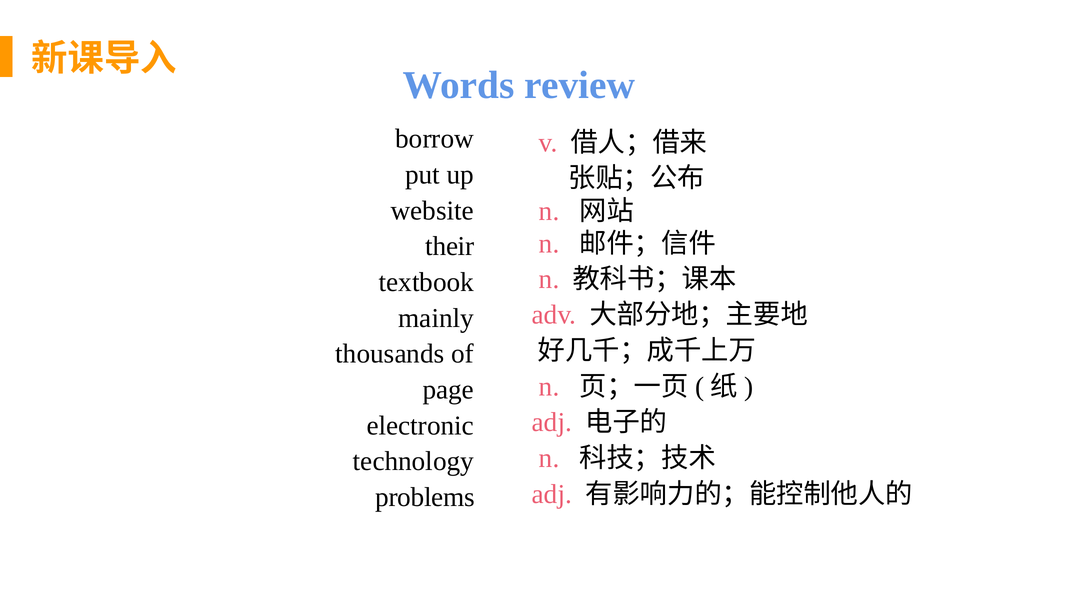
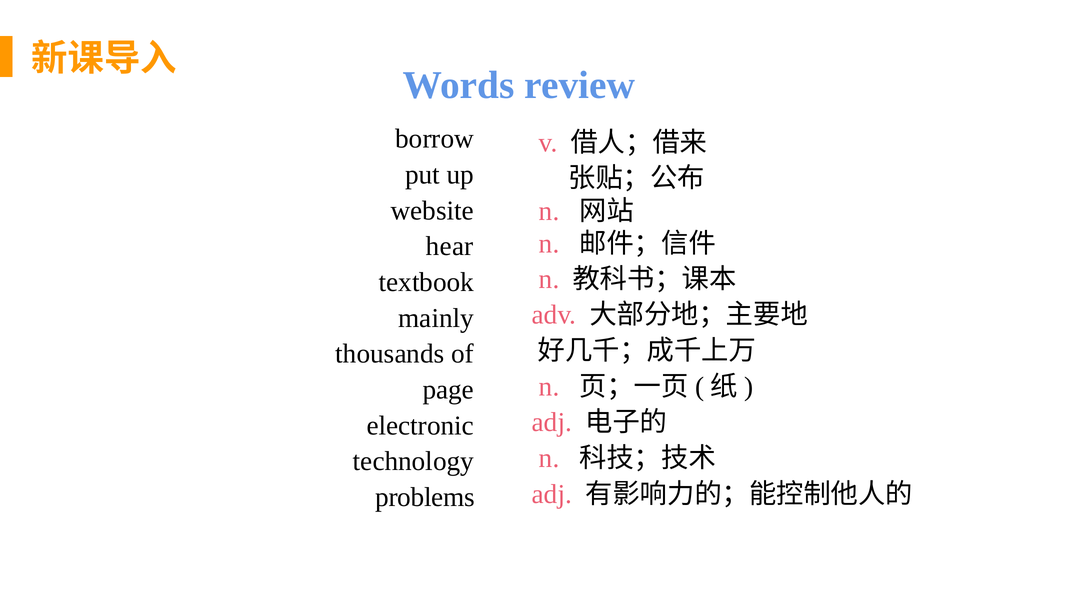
their: their -> hear
